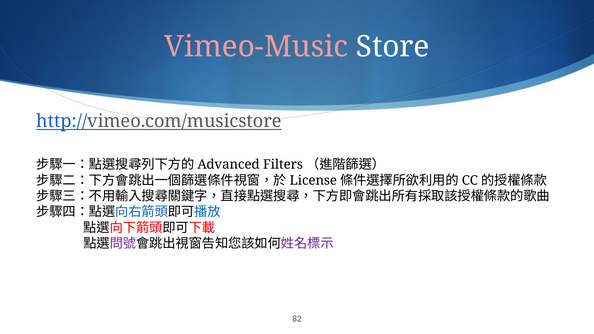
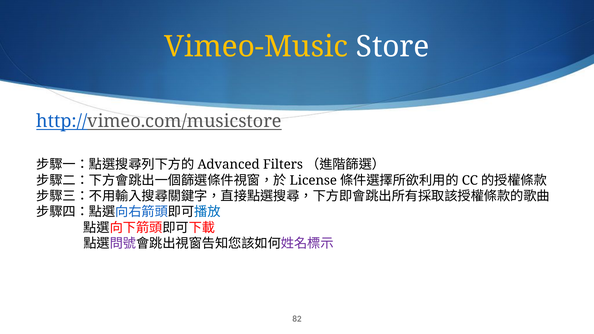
Vimeo-Music colour: pink -> yellow
